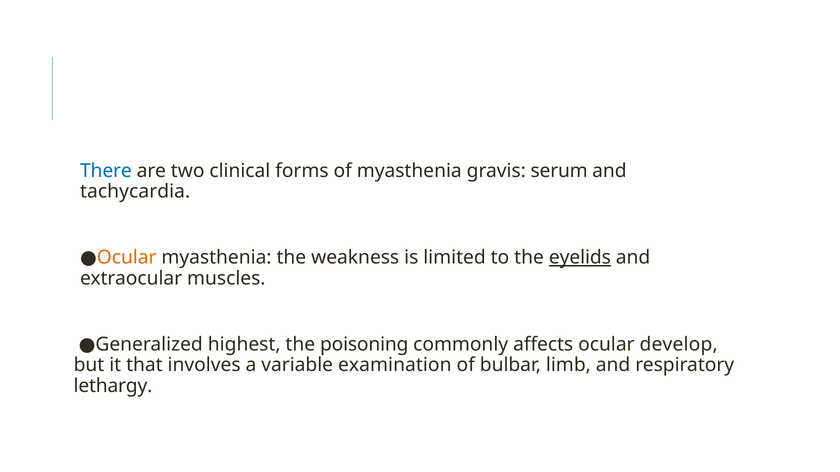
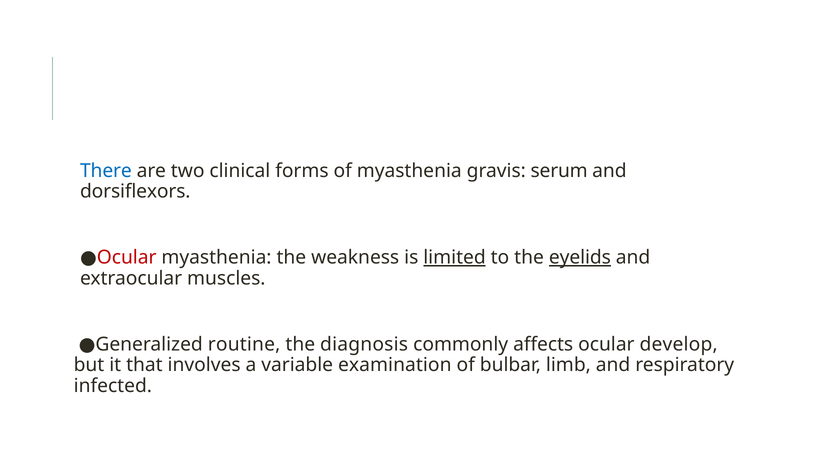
tachycardia: tachycardia -> dorsiflexors
Ocular at (127, 258) colour: orange -> red
limited underline: none -> present
highest: highest -> routine
poisoning: poisoning -> diagnosis
lethargy: lethargy -> infected
